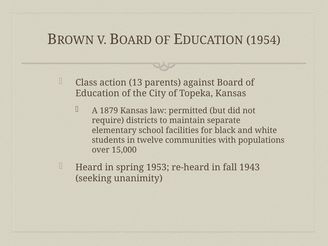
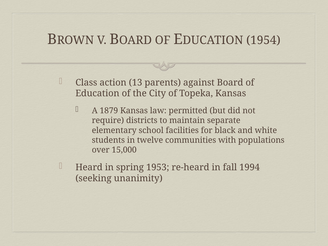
1943: 1943 -> 1994
